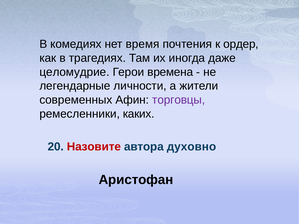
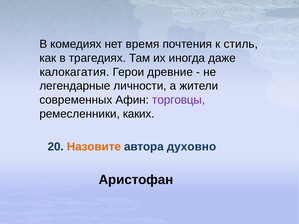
ордер: ордер -> стиль
целомудрие: целомудрие -> калокагатия
времена: времена -> древние
Назовите colour: red -> orange
